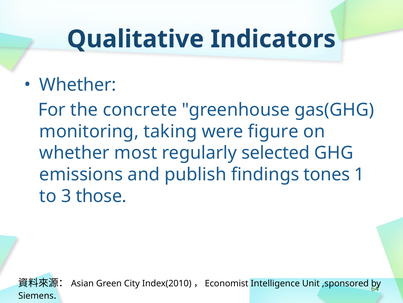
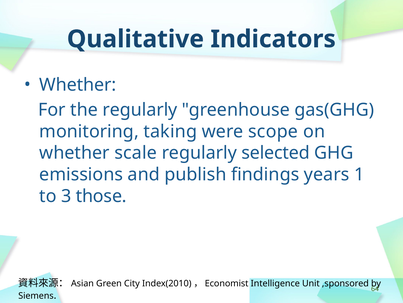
the concrete: concrete -> regularly
figure: figure -> scope
most: most -> scale
tones: tones -> years
